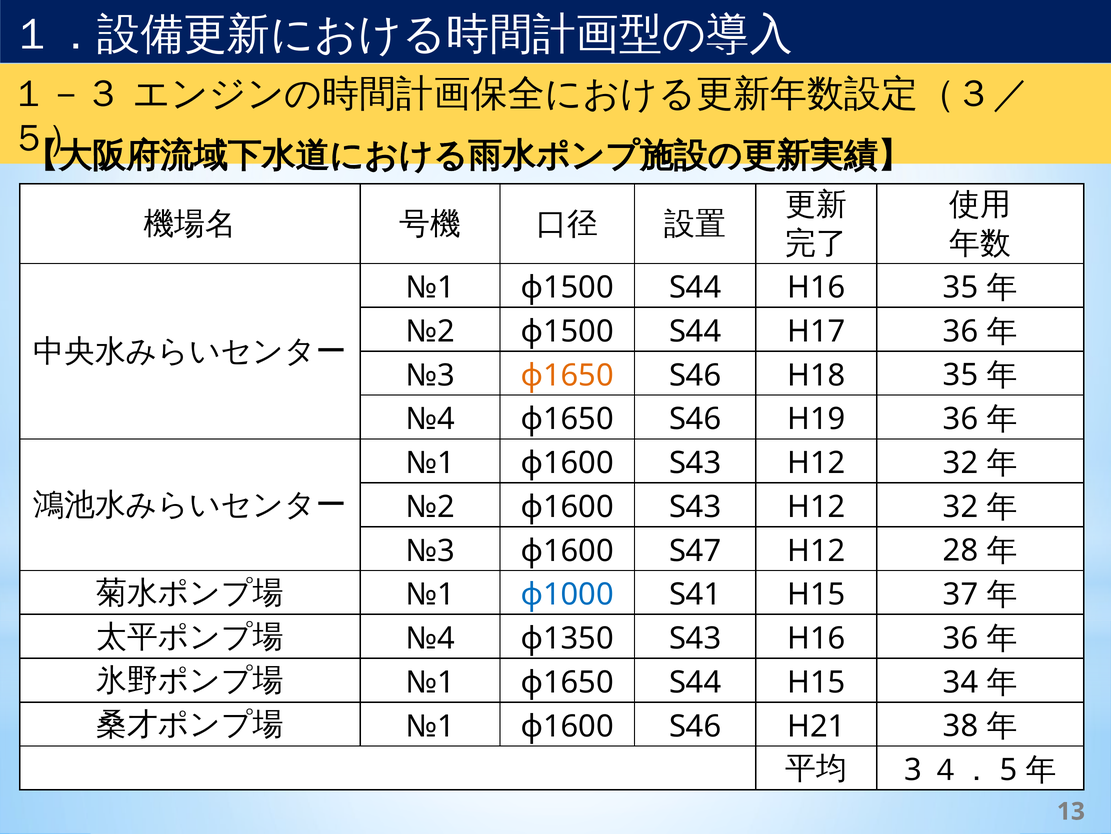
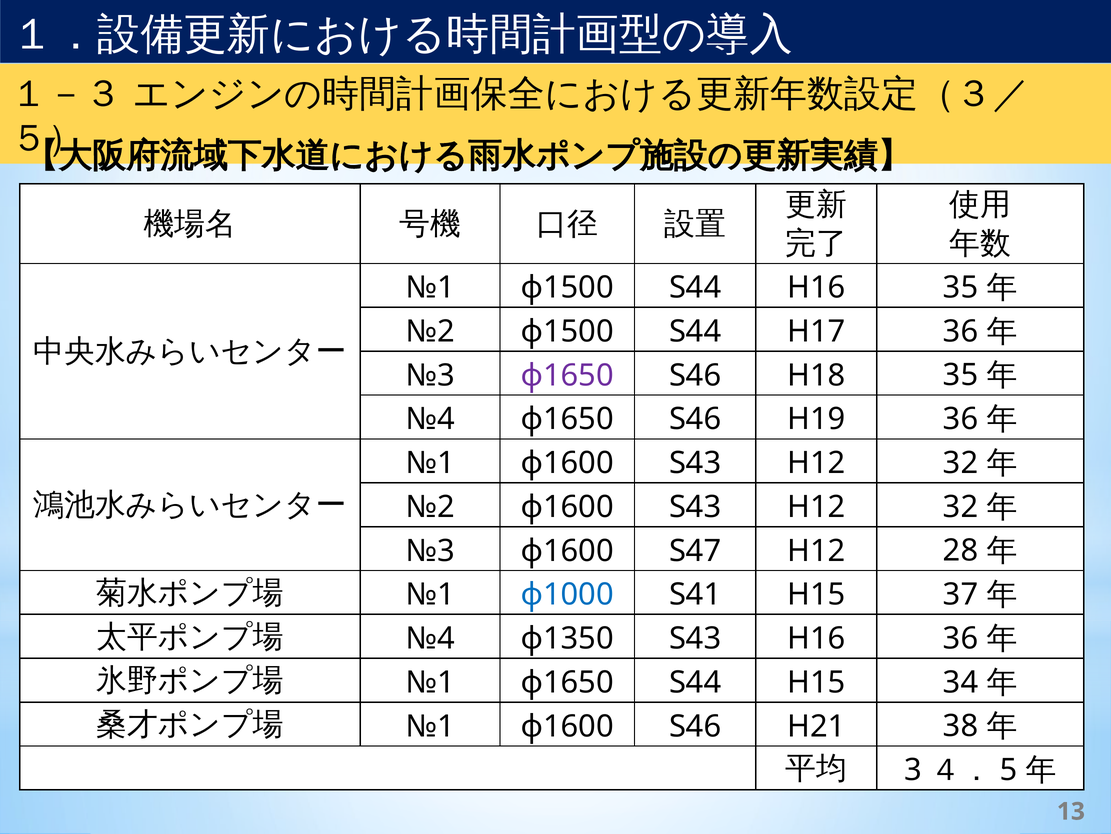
φ1650 at (567, 375) colour: orange -> purple
